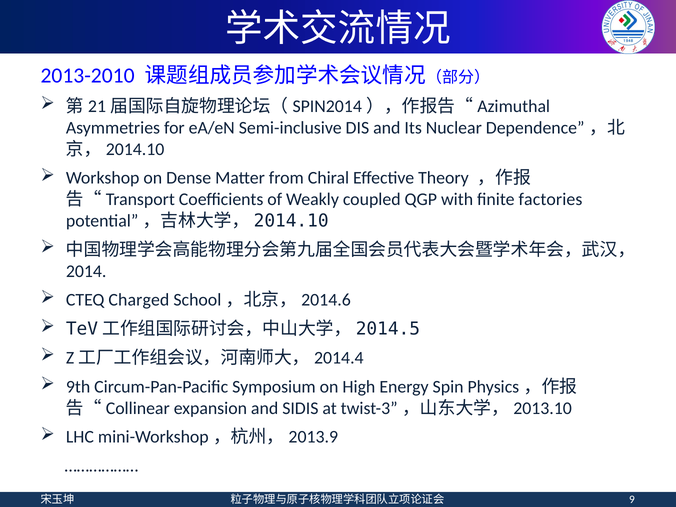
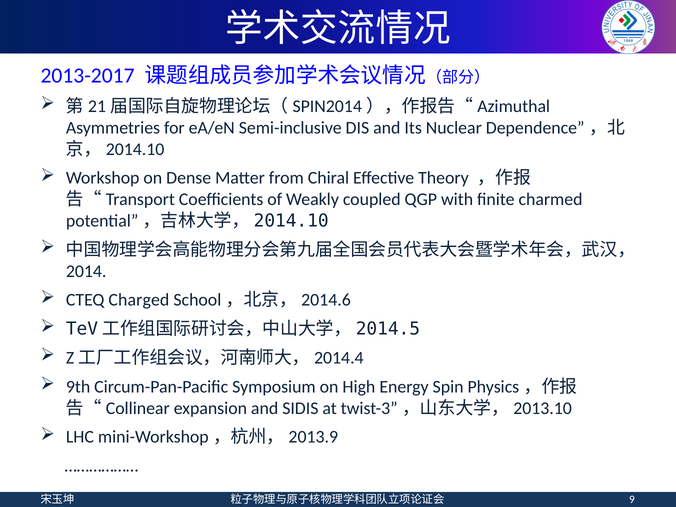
2013-2010: 2013-2010 -> 2013-2017
factories: factories -> charmed
